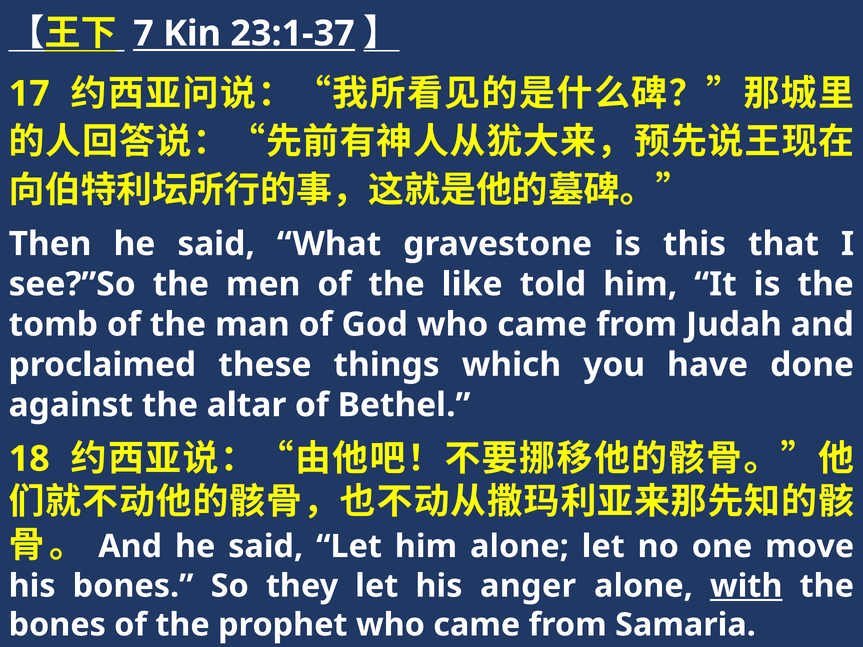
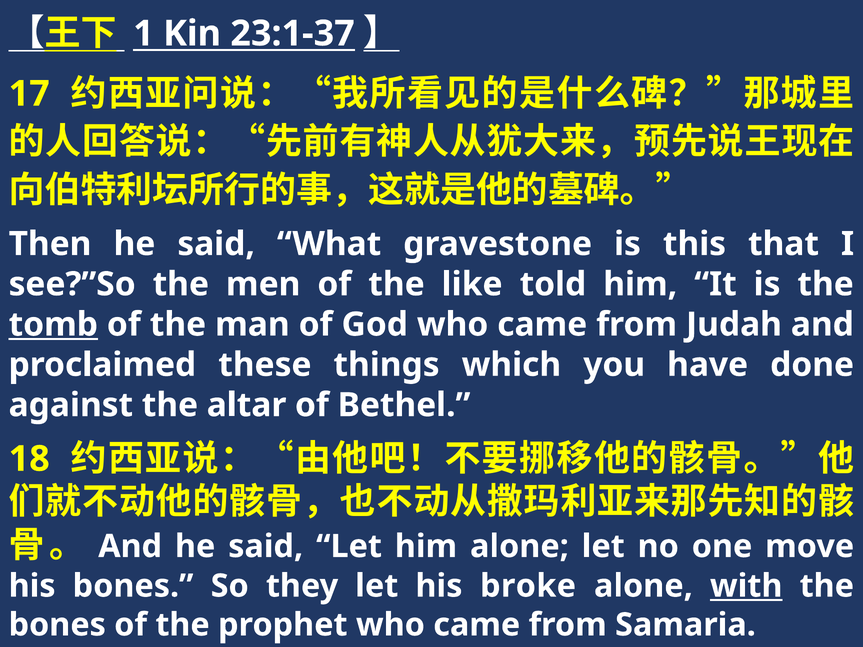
7: 7 -> 1
tomb underline: none -> present
anger: anger -> broke
